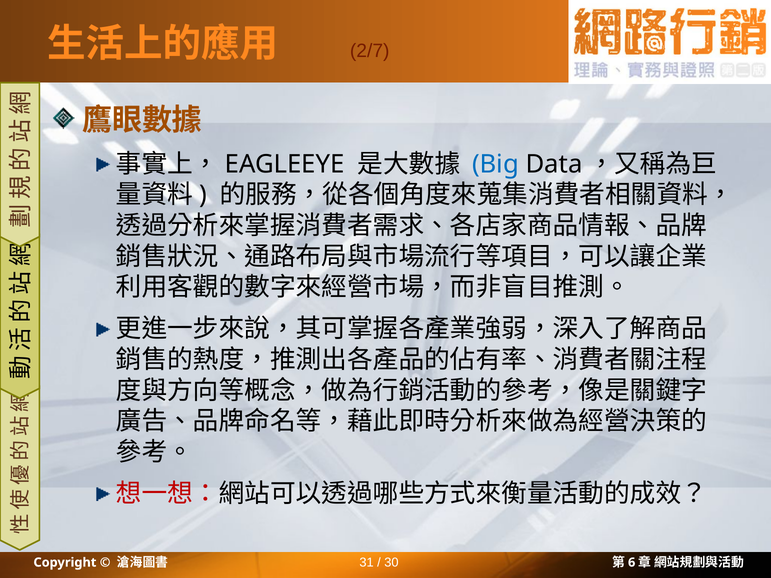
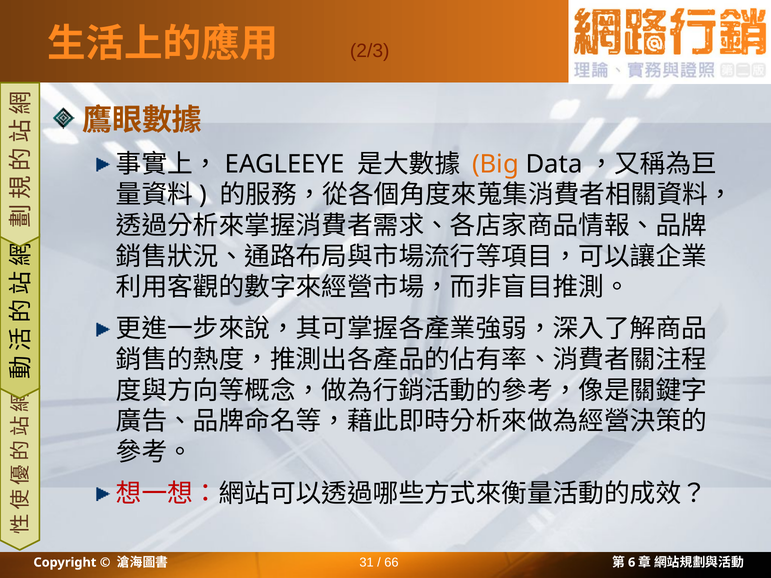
2/7: 2/7 -> 2/3
Big colour: blue -> orange
30: 30 -> 66
